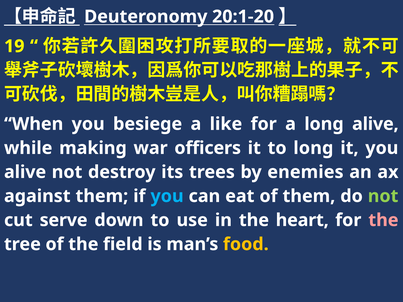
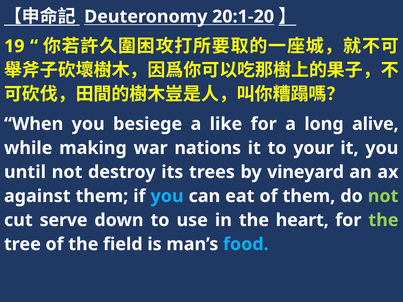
officers: officers -> nations
to long: long -> your
alive at (25, 172): alive -> until
enemies: enemies -> vineyard
the at (383, 220) colour: pink -> light green
food colour: yellow -> light blue
